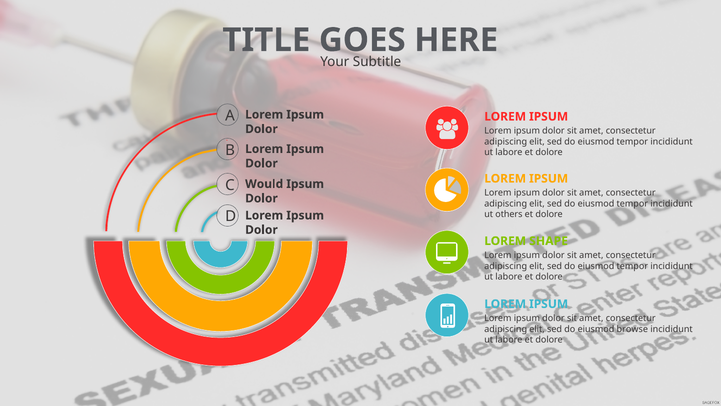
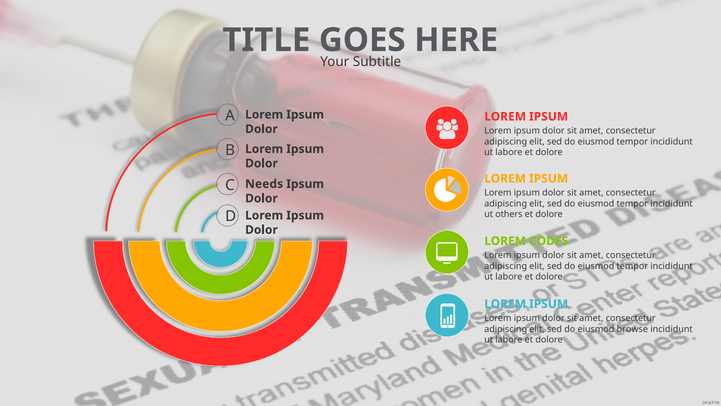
Would: Would -> Needs
SHAPE: SHAPE -> CODES
